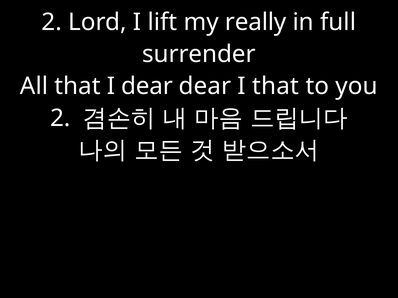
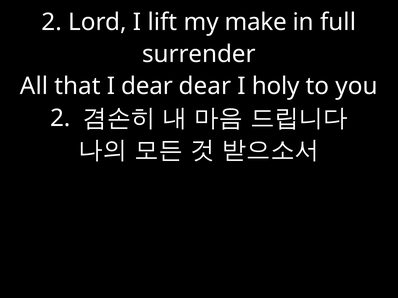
really: really -> make
I that: that -> holy
